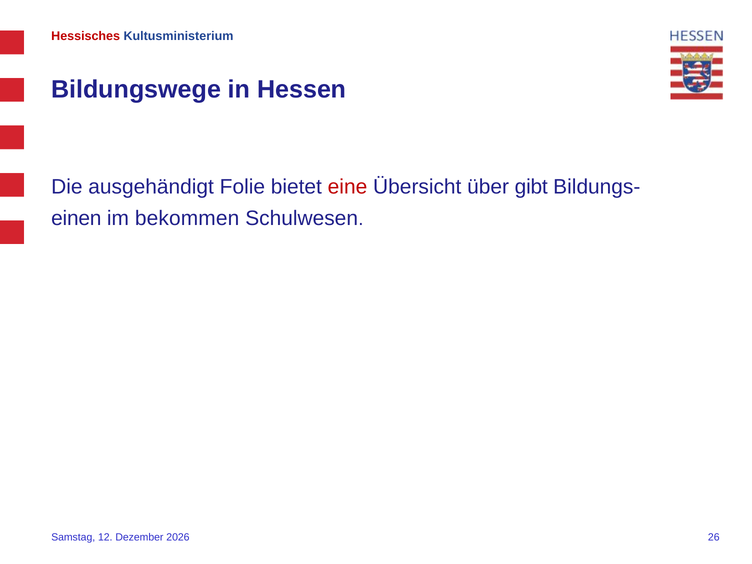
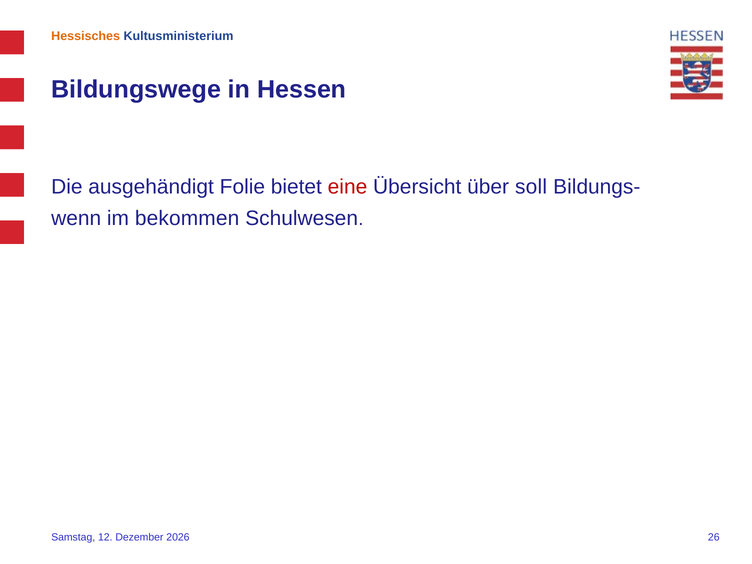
Hessisches colour: red -> orange
gibt: gibt -> soll
einen: einen -> wenn
